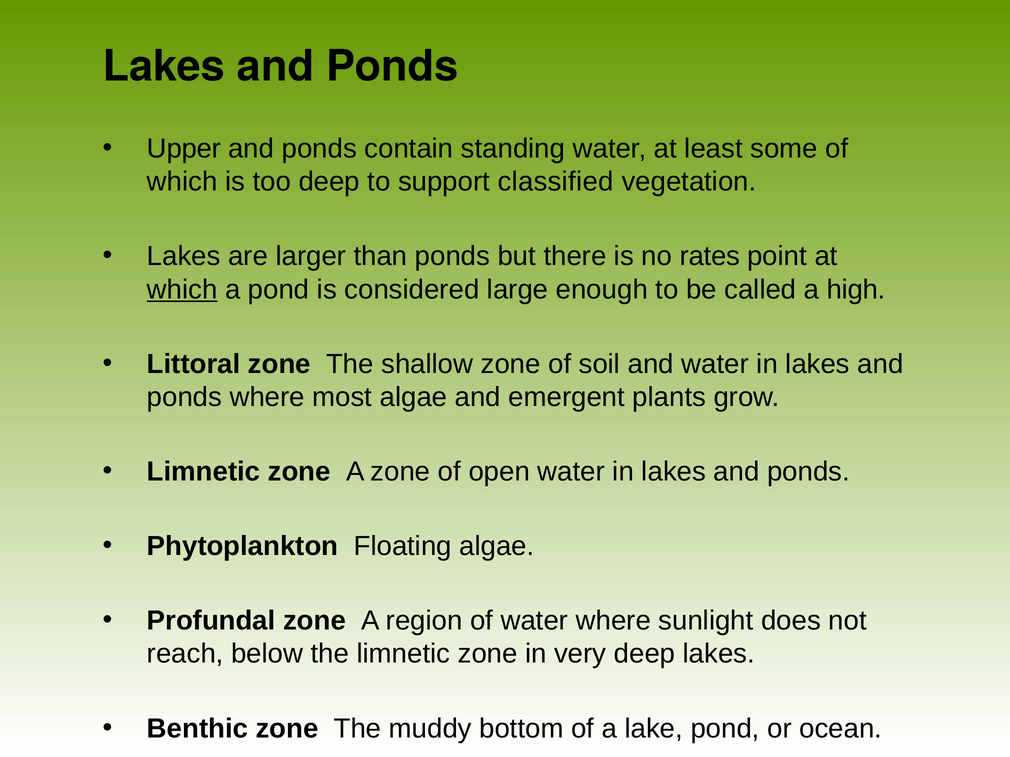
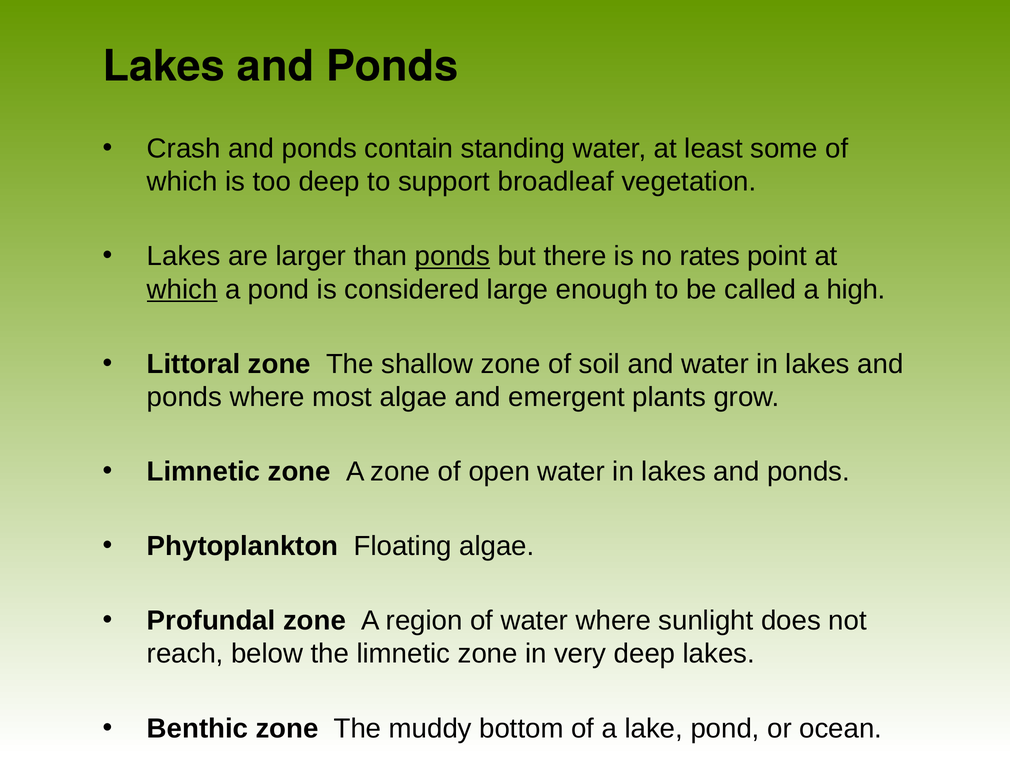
Upper: Upper -> Crash
classified: classified -> broadleaf
ponds at (452, 256) underline: none -> present
